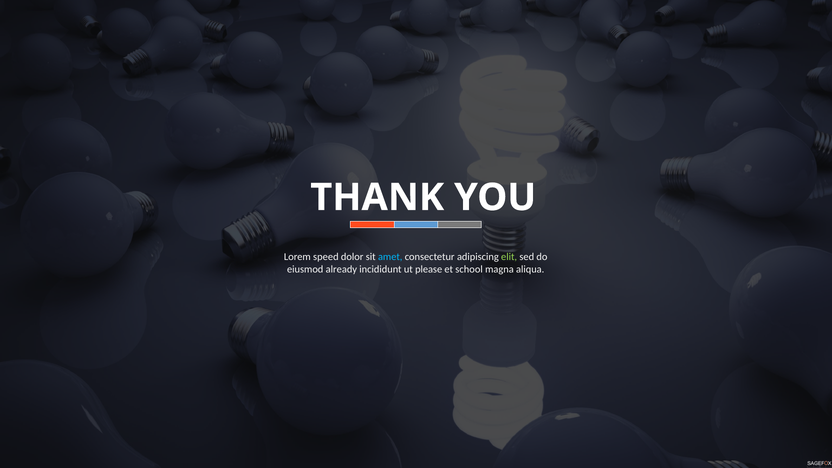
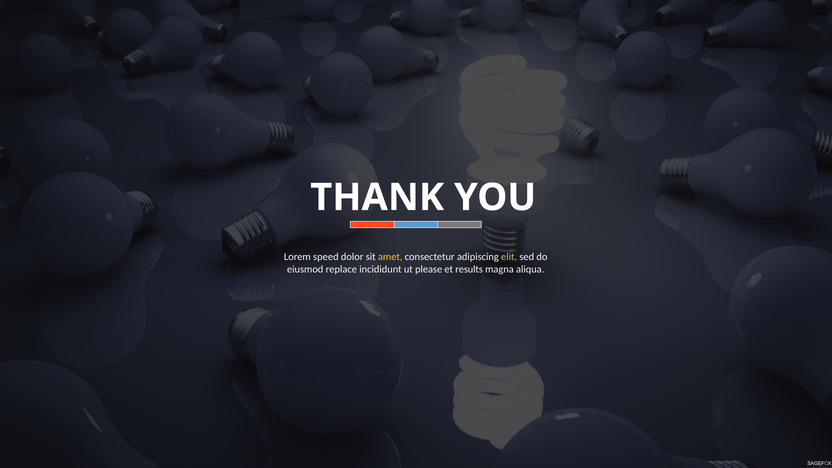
amet colour: light blue -> yellow
already: already -> replace
school: school -> results
